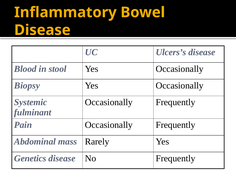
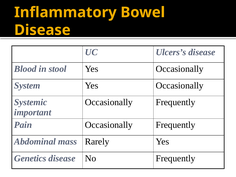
Biopsy: Biopsy -> System
fulminant: fulminant -> important
